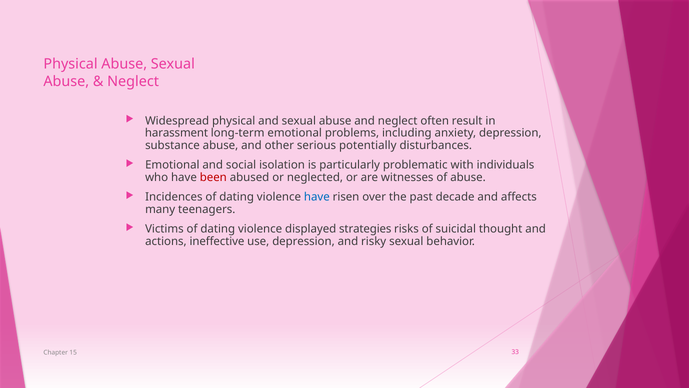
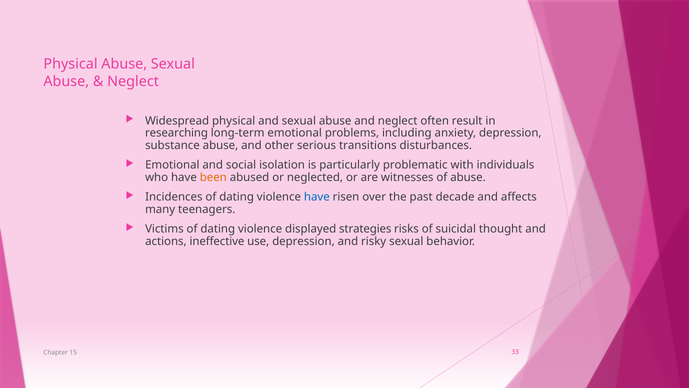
harassment: harassment -> researching
potentially: potentially -> transitions
been colour: red -> orange
